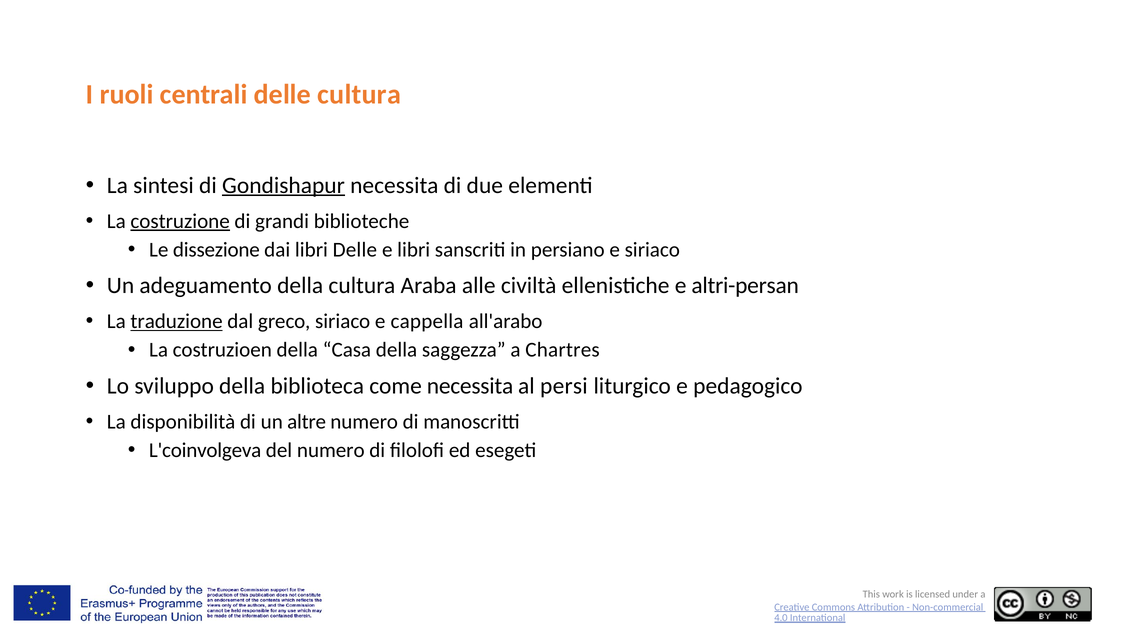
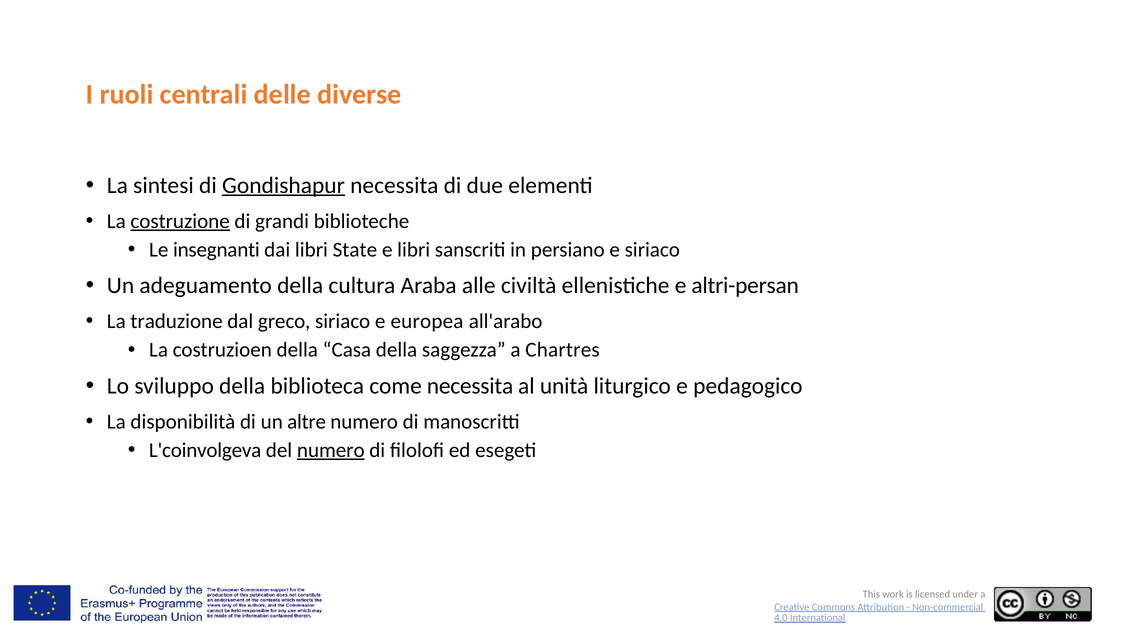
delle cultura: cultura -> diverse
dissezione: dissezione -> insegnanti
libri Delle: Delle -> State
traduzione underline: present -> none
cappella: cappella -> europea
persi: persi -> unità
numero at (331, 450) underline: none -> present
